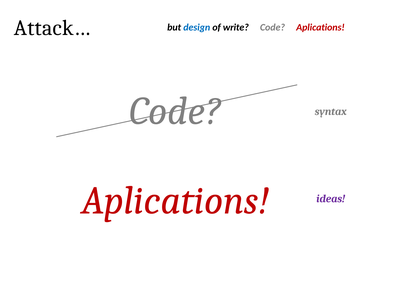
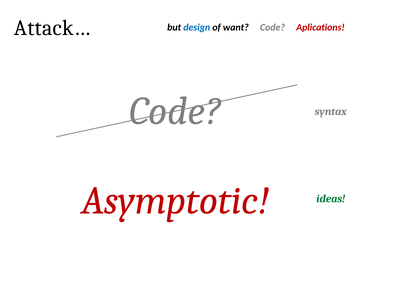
write: write -> want
Aplications at (175, 201): Aplications -> Asymptotic
ideas colour: purple -> green
